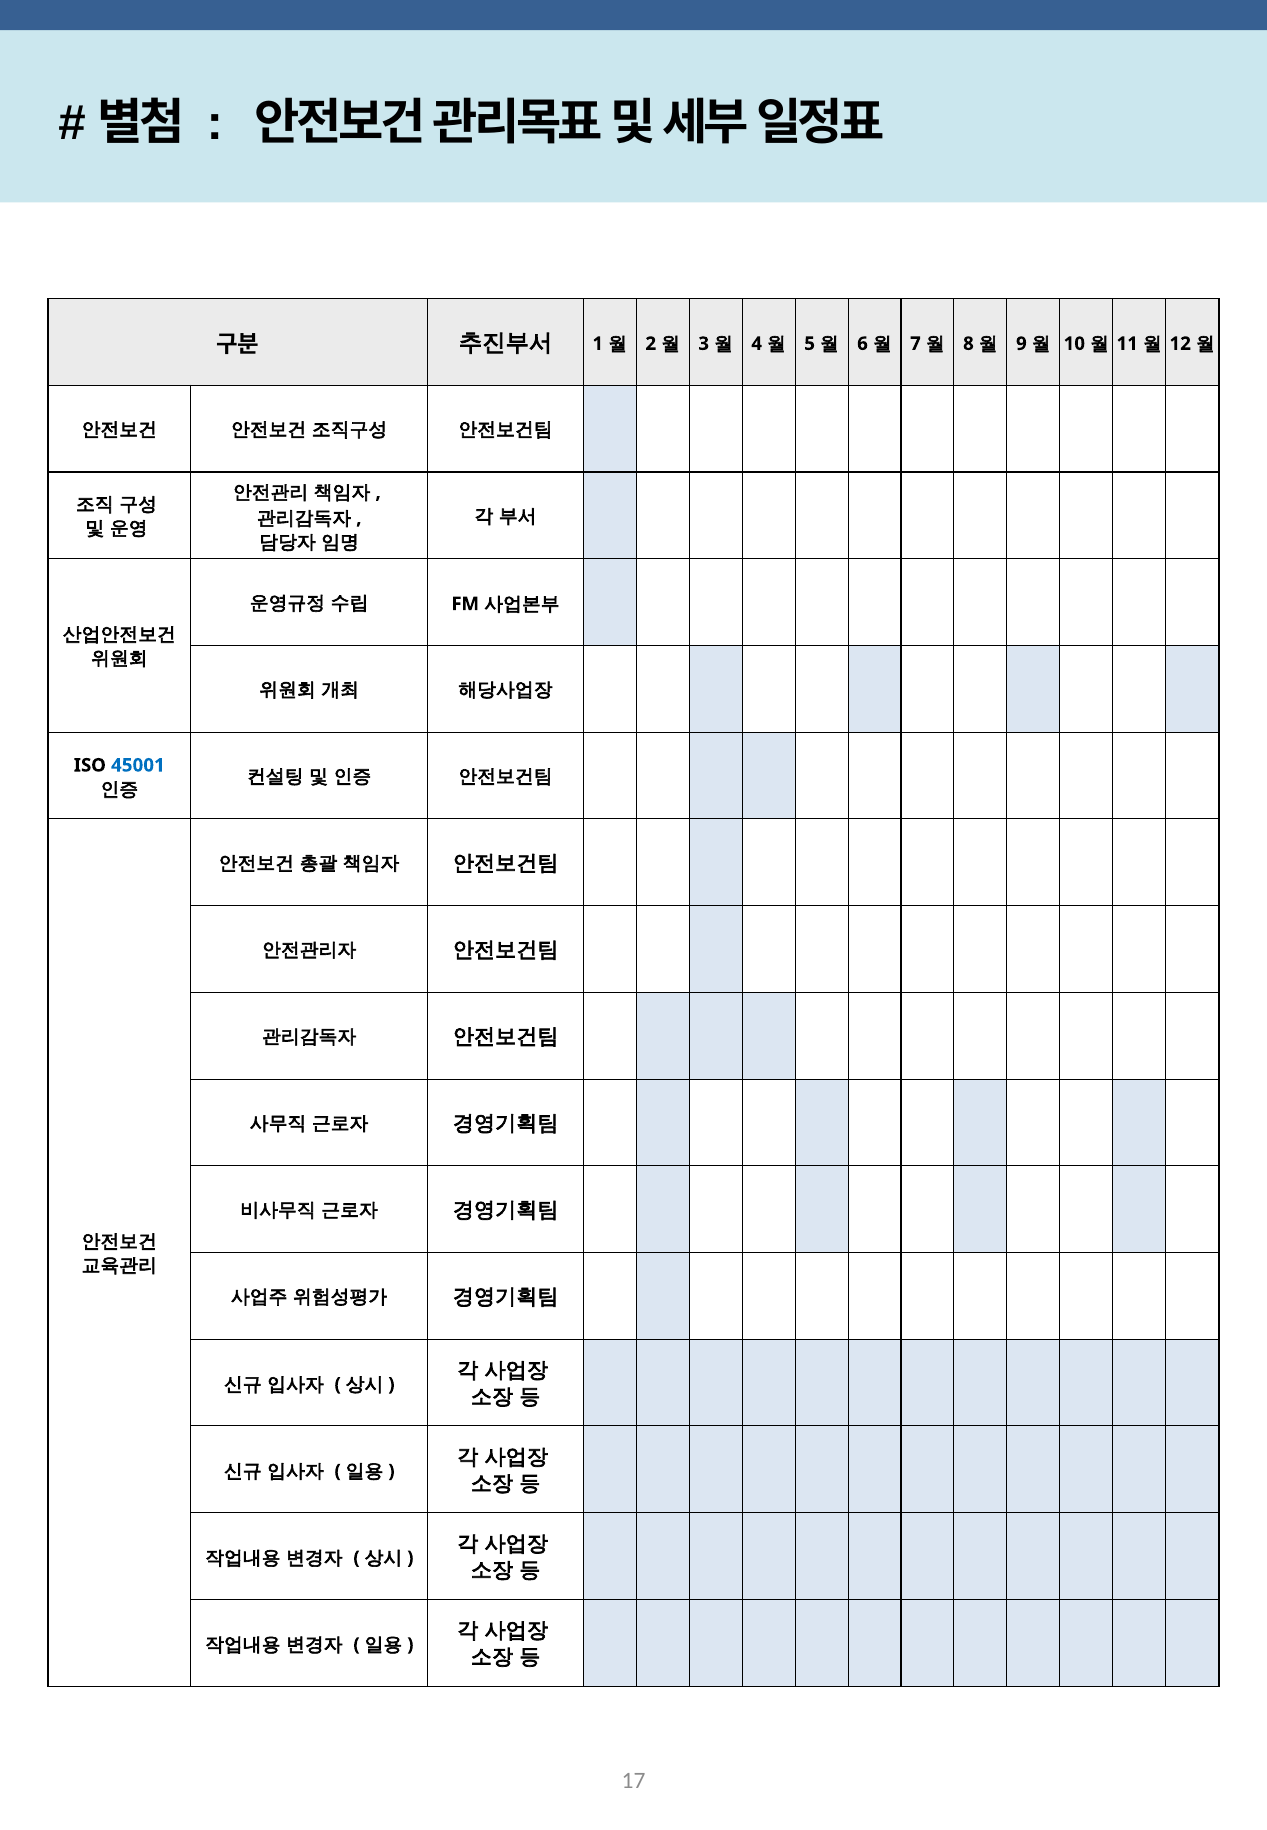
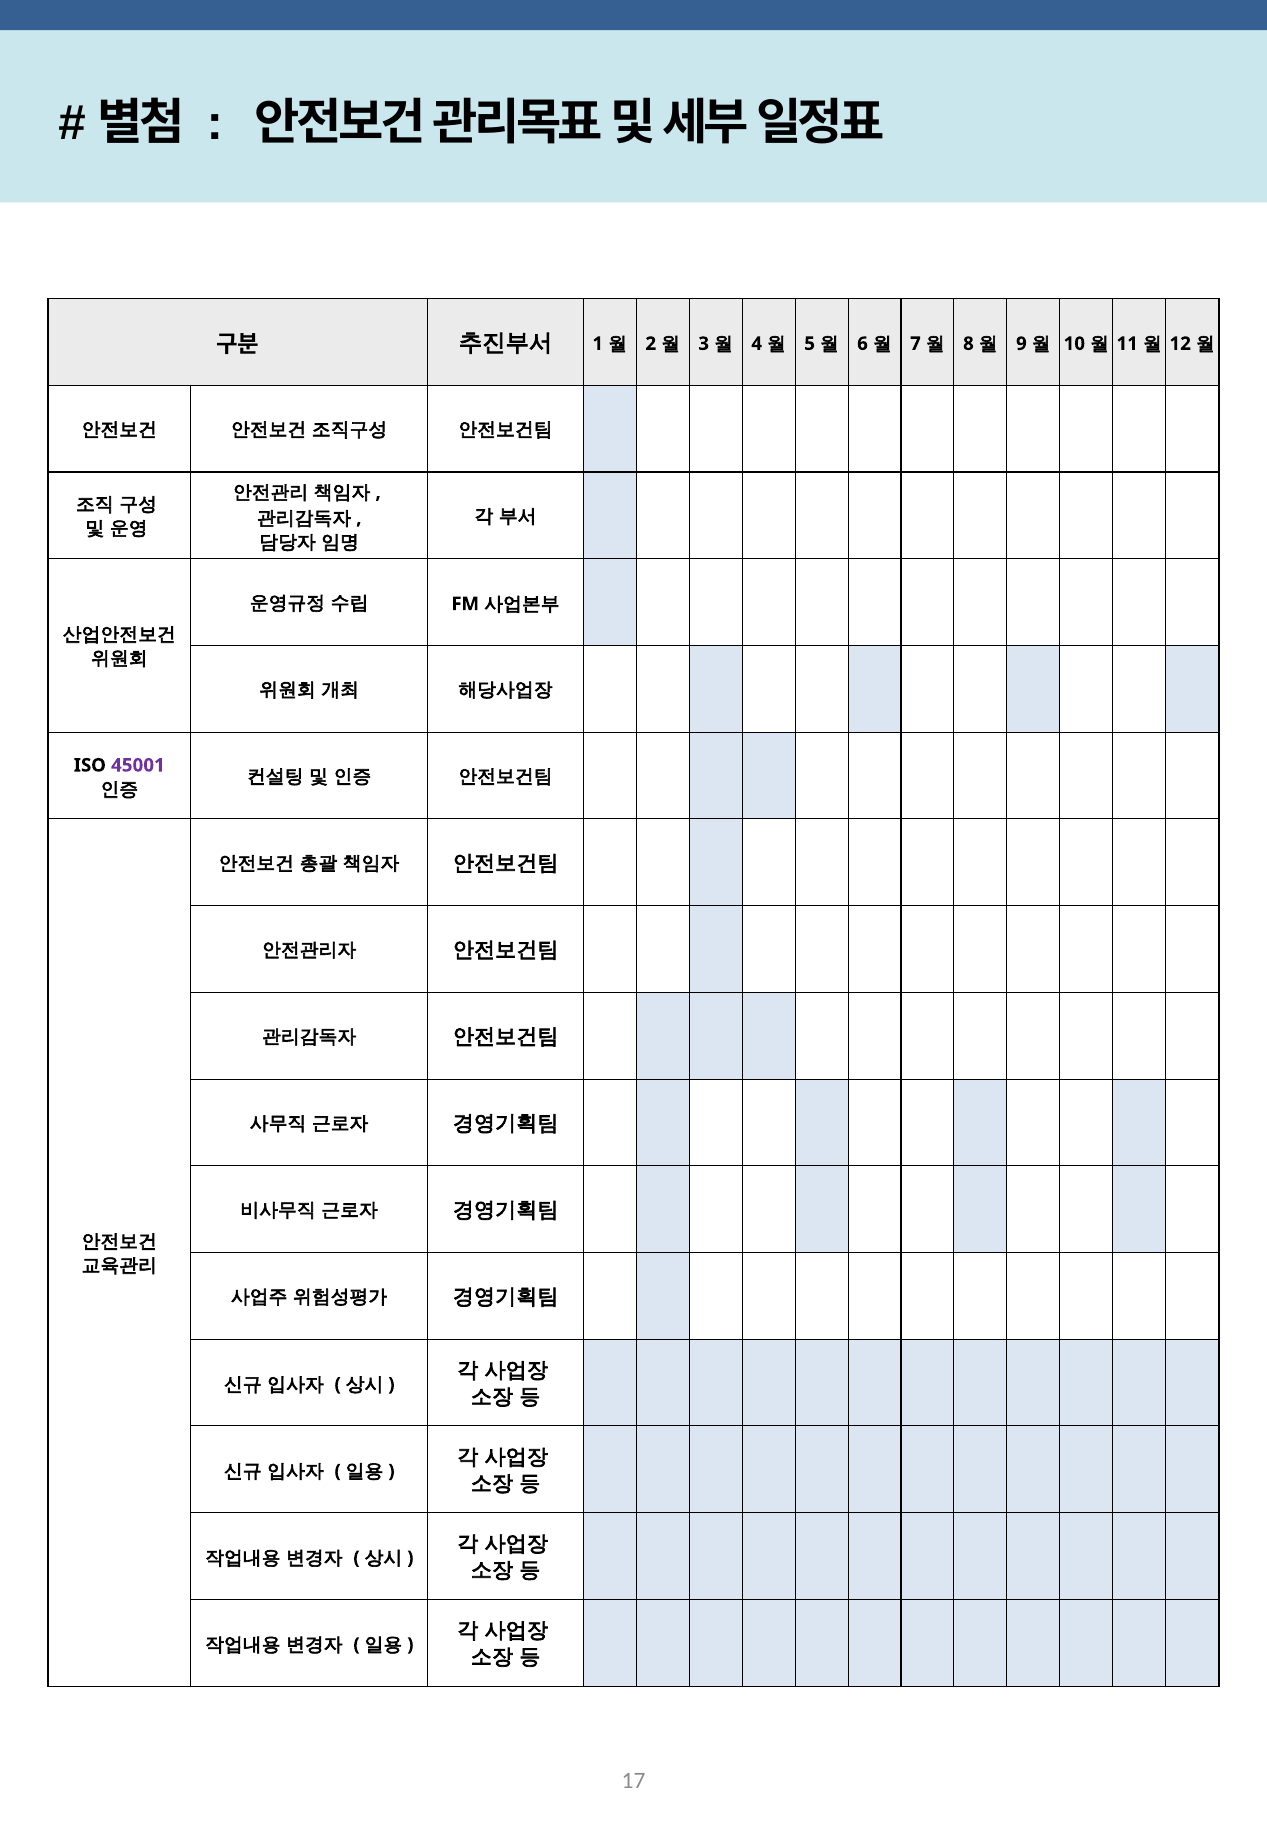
45001 colour: blue -> purple
